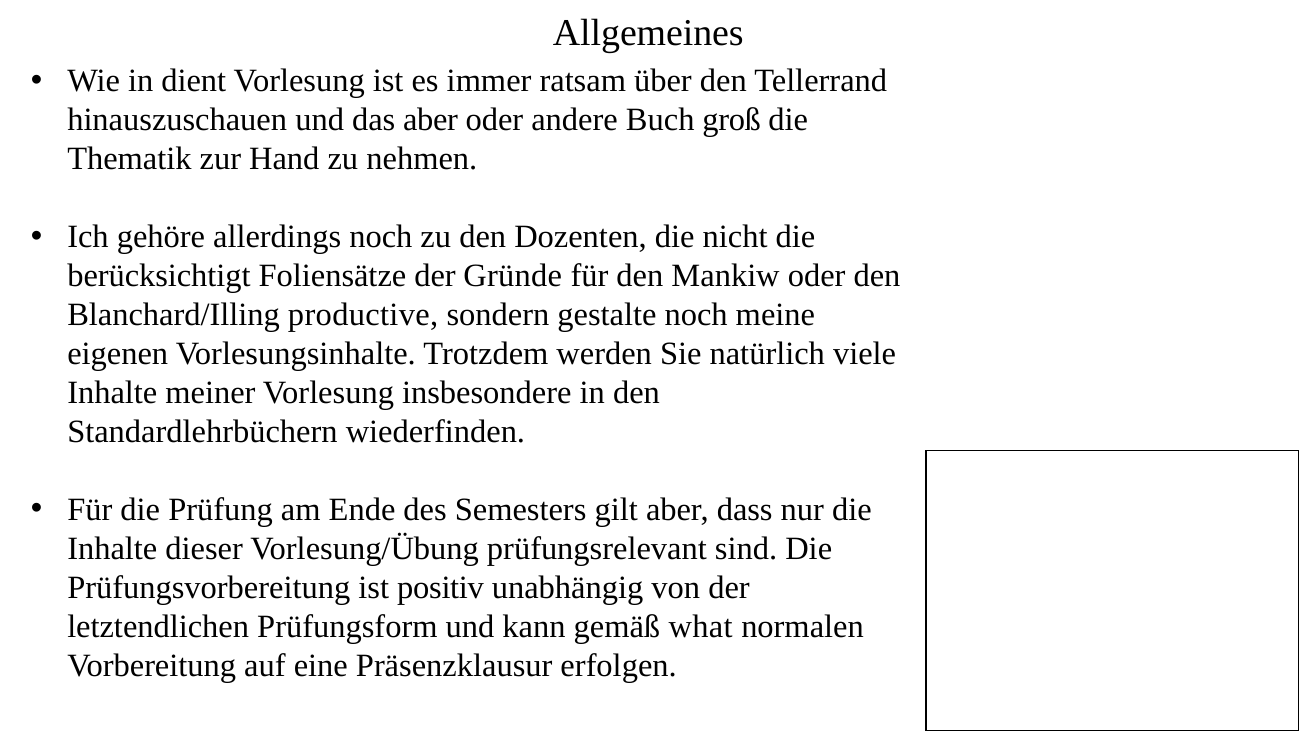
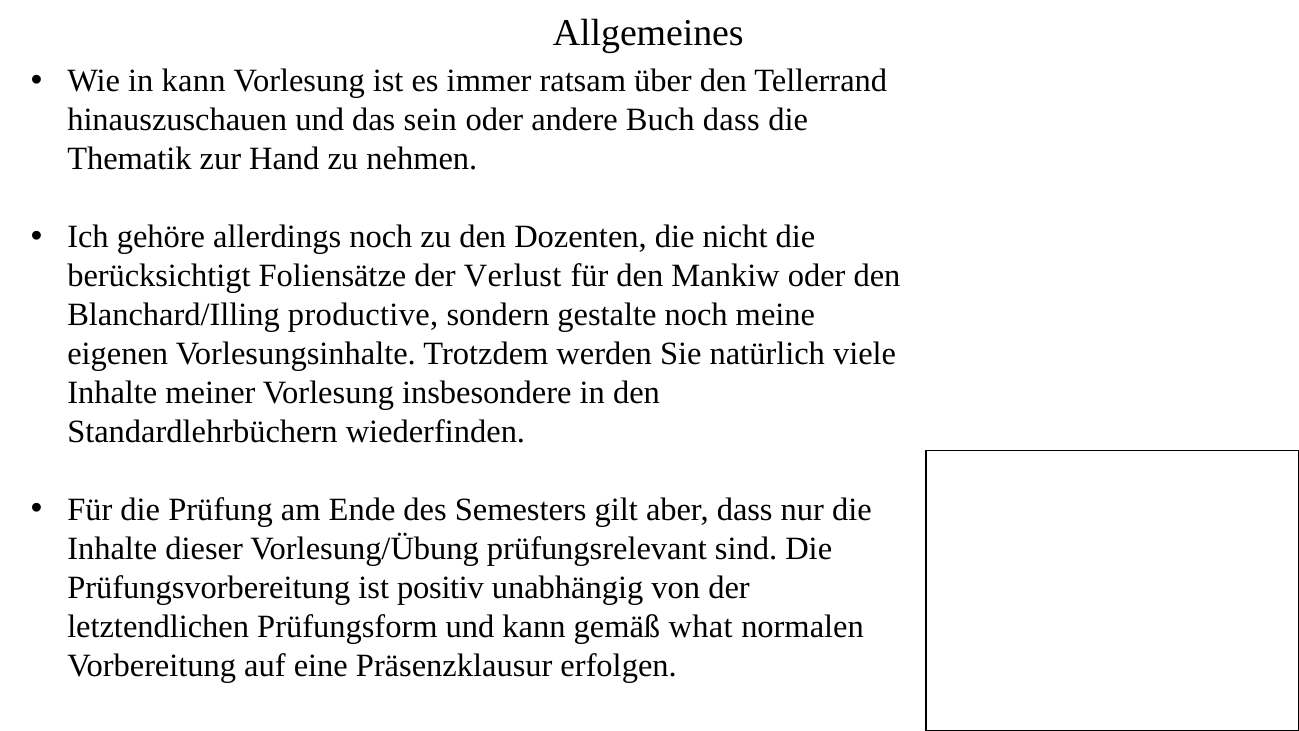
in dient: dient -> kann
das aber: aber -> sein
Buch groß: groß -> dass
Gründe: Gründe -> Verlust
